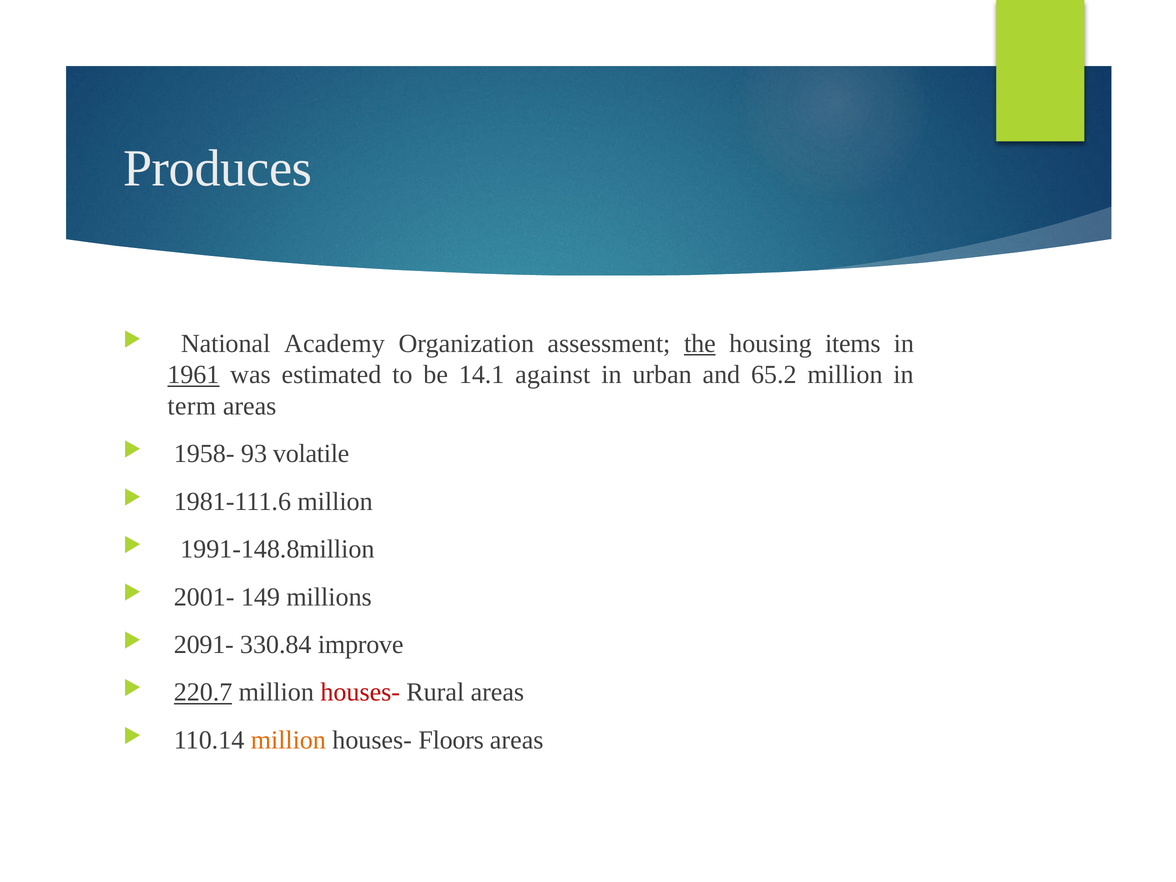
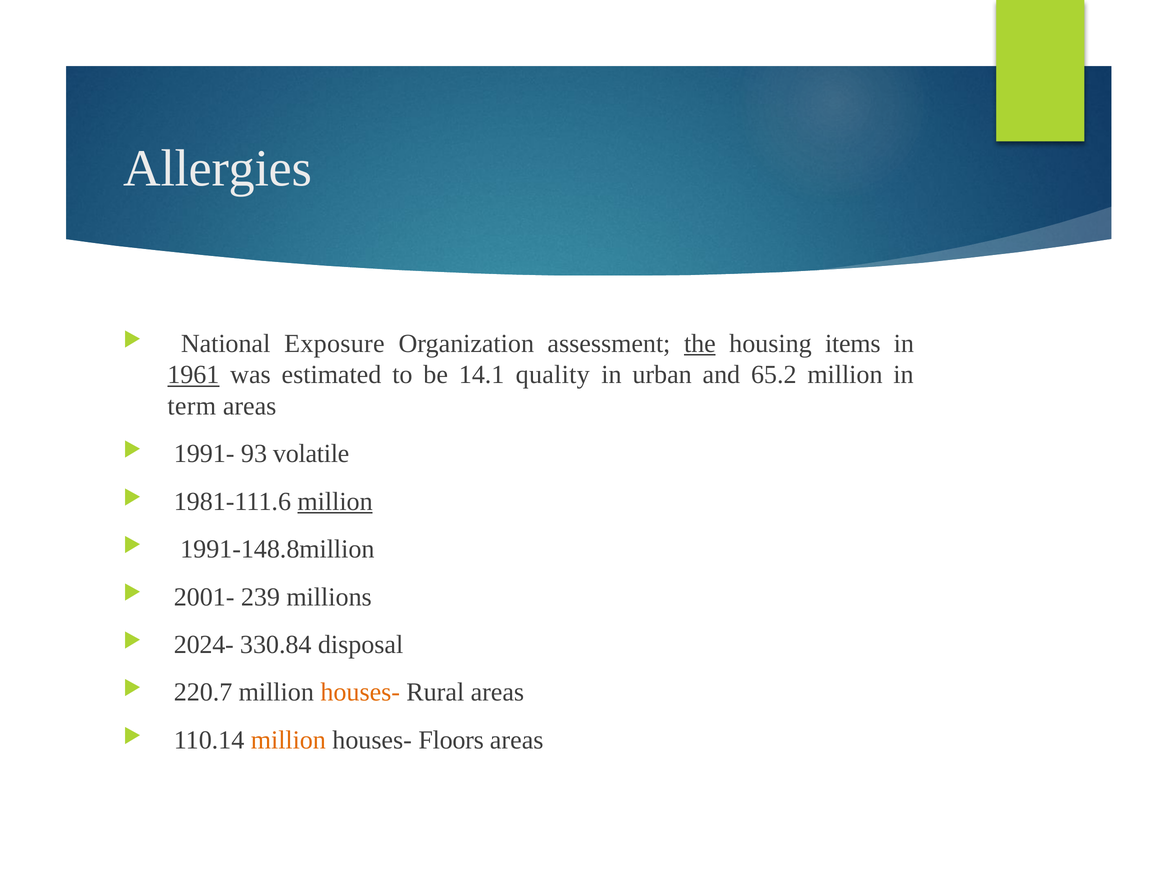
Produces: Produces -> Allergies
Academy: Academy -> Exposure
against: against -> quality
1958-: 1958- -> 1991-
million at (335, 502) underline: none -> present
149: 149 -> 239
2091-: 2091- -> 2024-
improve: improve -> disposal
220.7 underline: present -> none
houses- at (360, 692) colour: red -> orange
